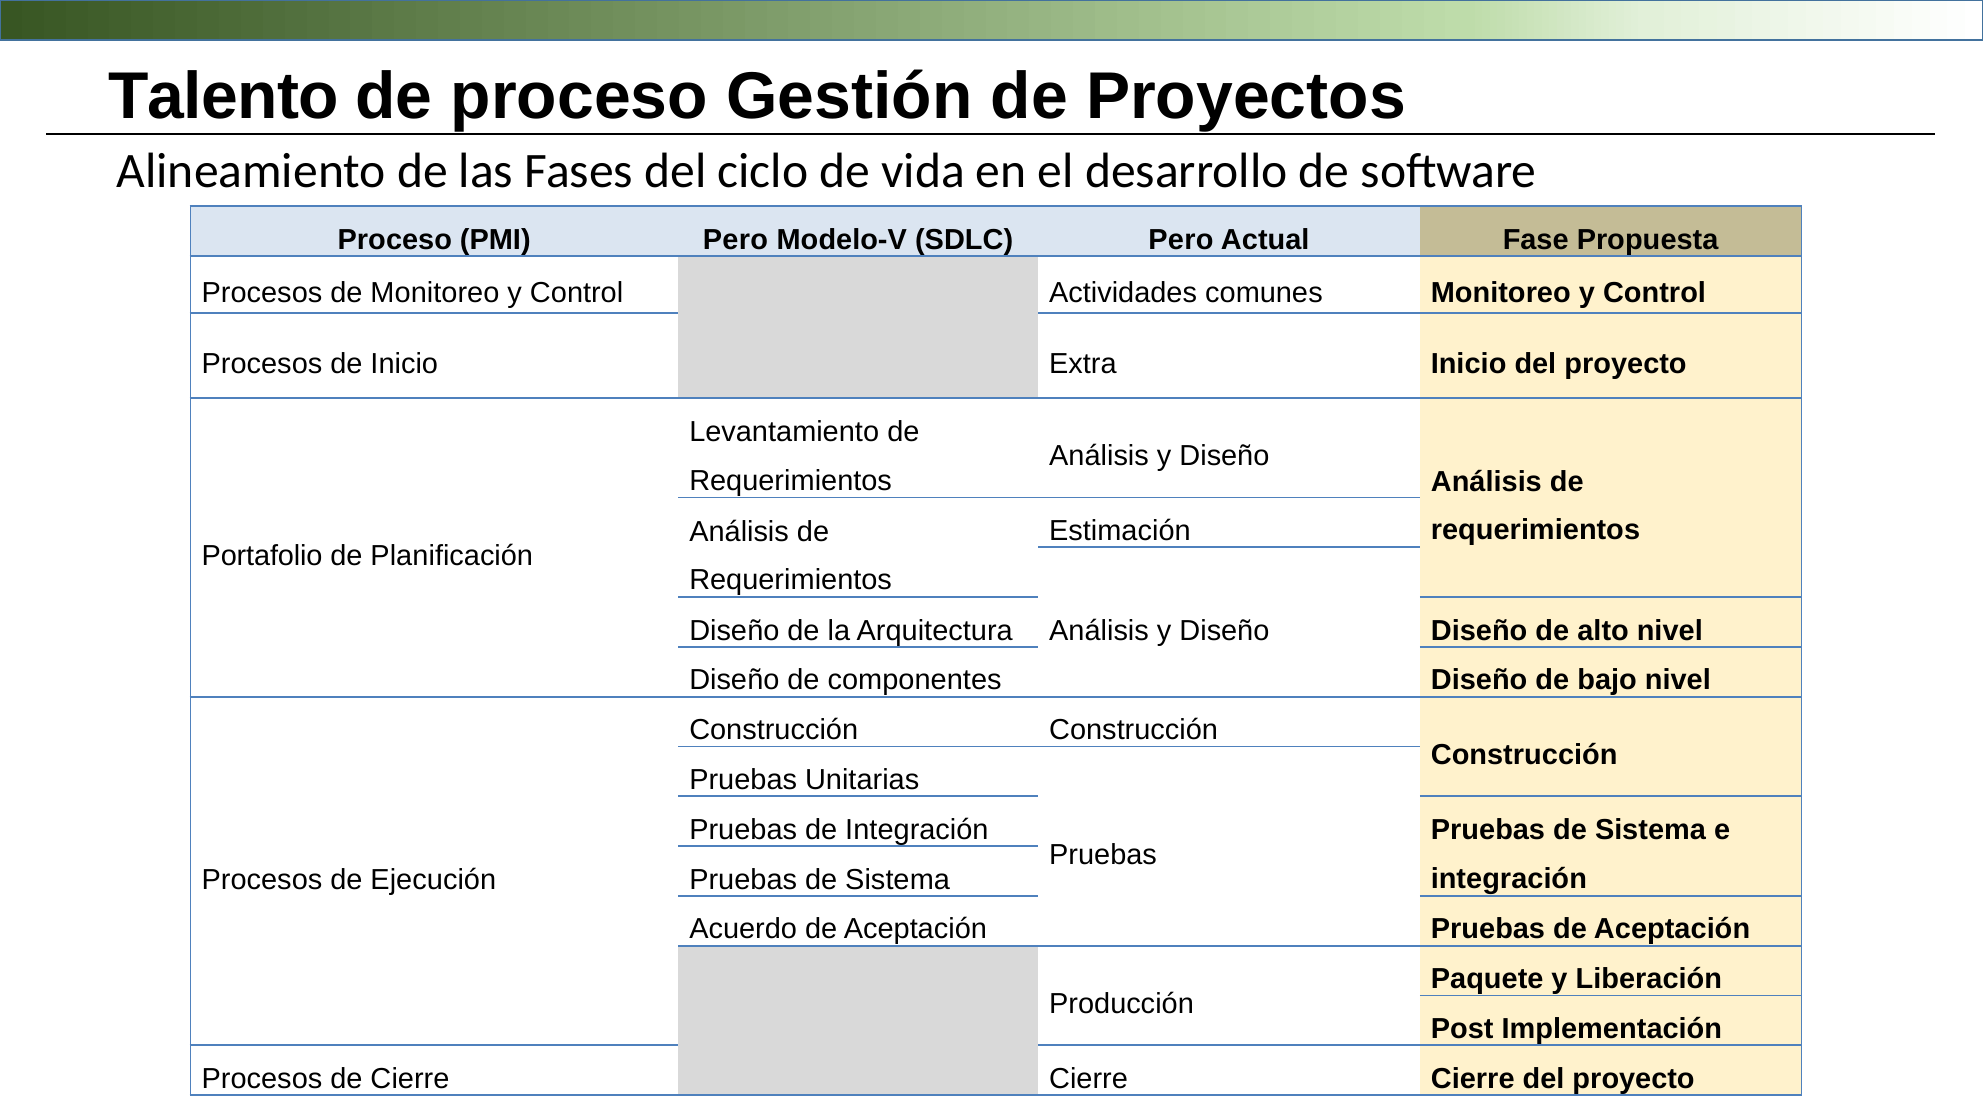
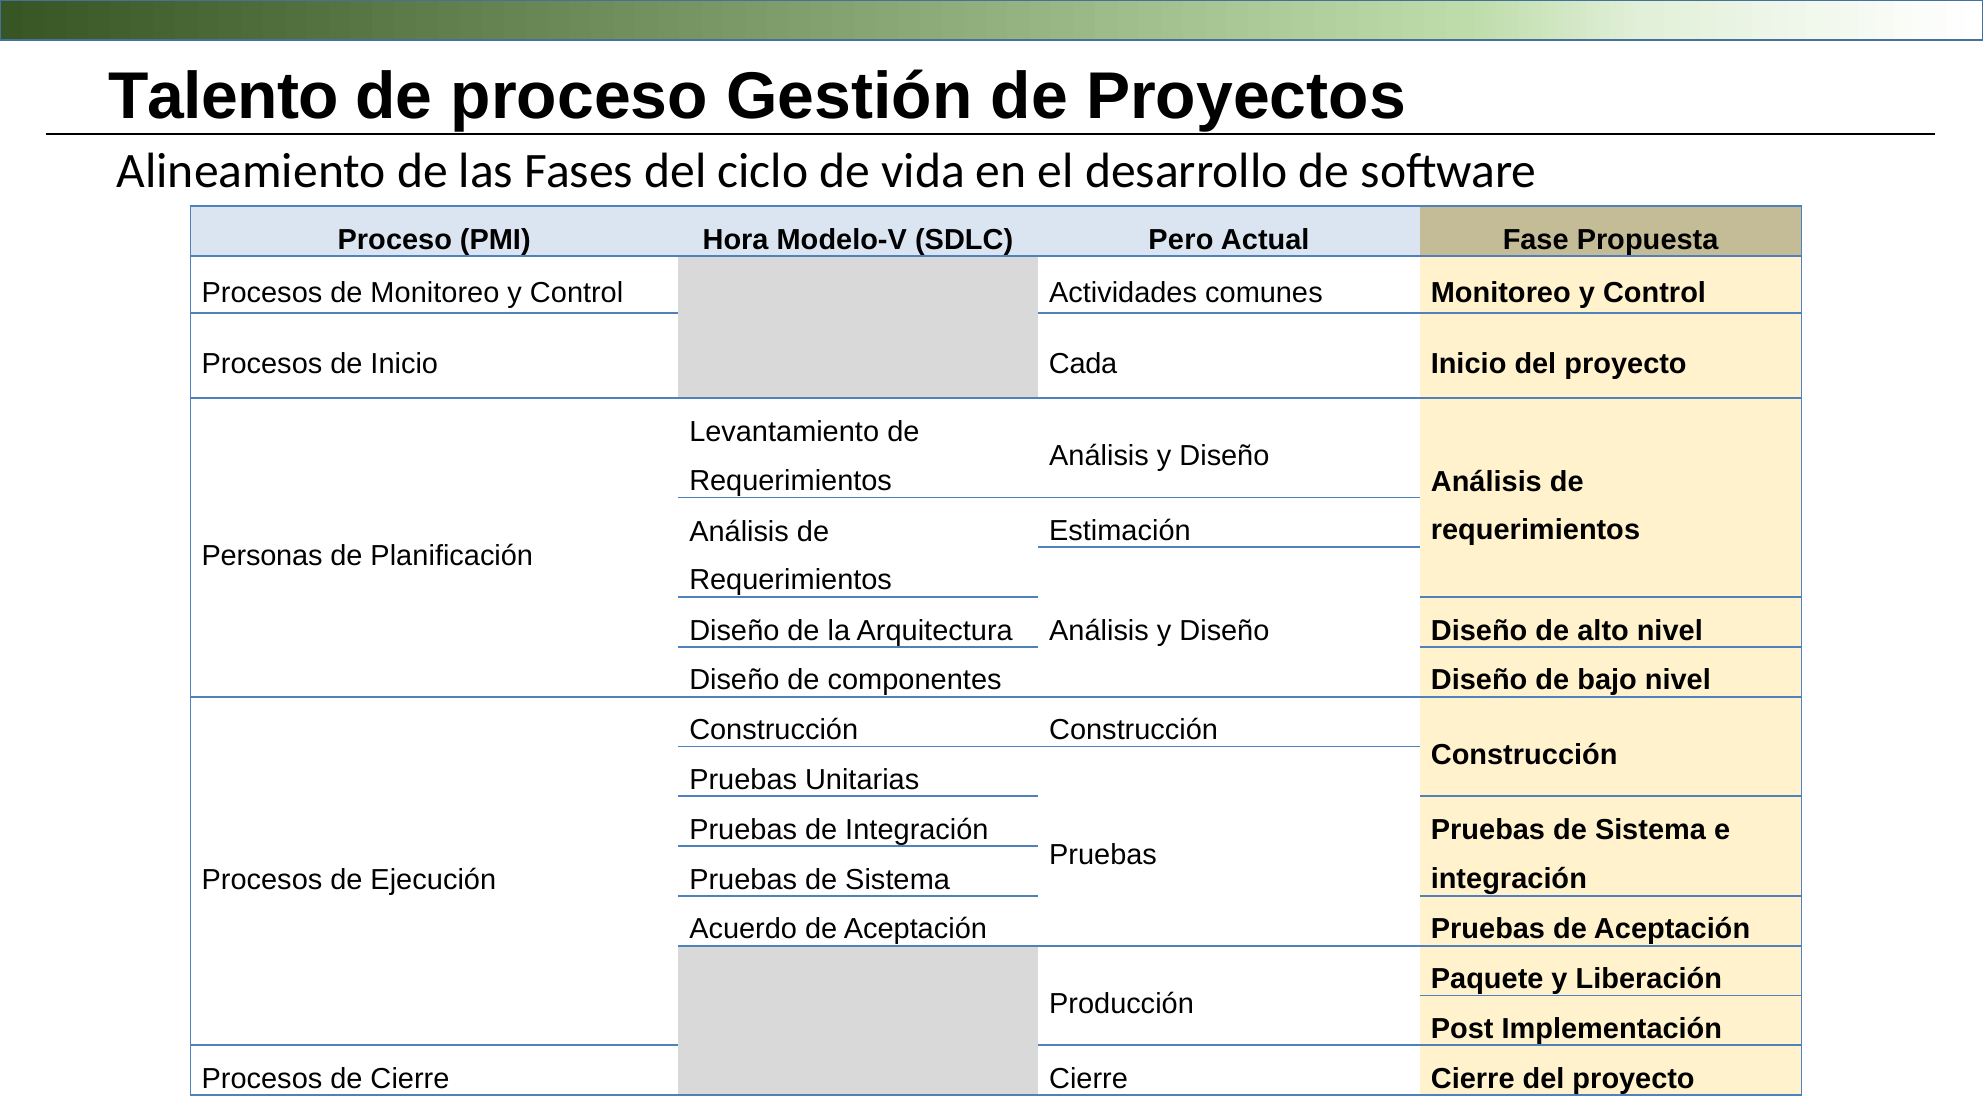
PMI Pero: Pero -> Hora
Extra: Extra -> Cada
Portafolio: Portafolio -> Personas
